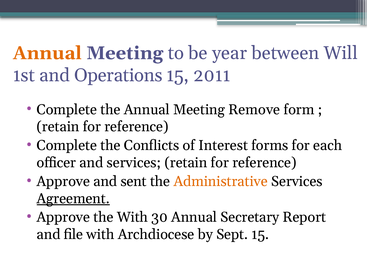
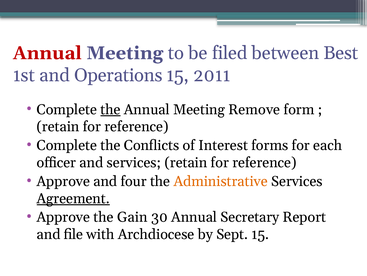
Annual at (47, 53) colour: orange -> red
year: year -> filed
Will: Will -> Best
the at (110, 109) underline: none -> present
sent: sent -> four
the With: With -> Gain
